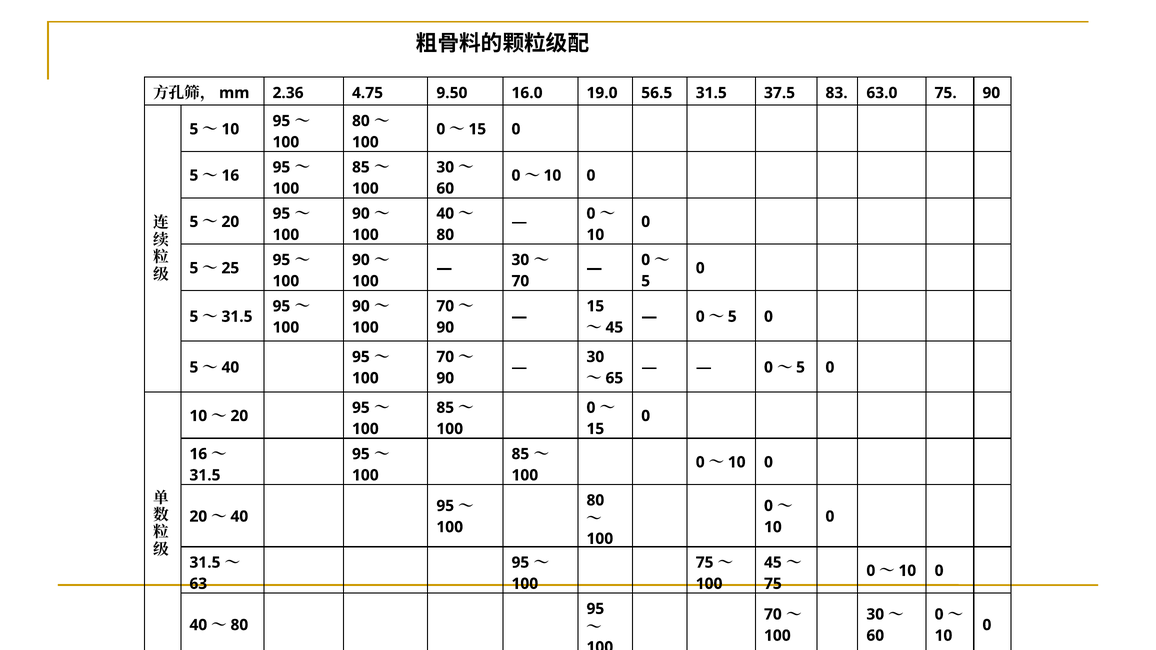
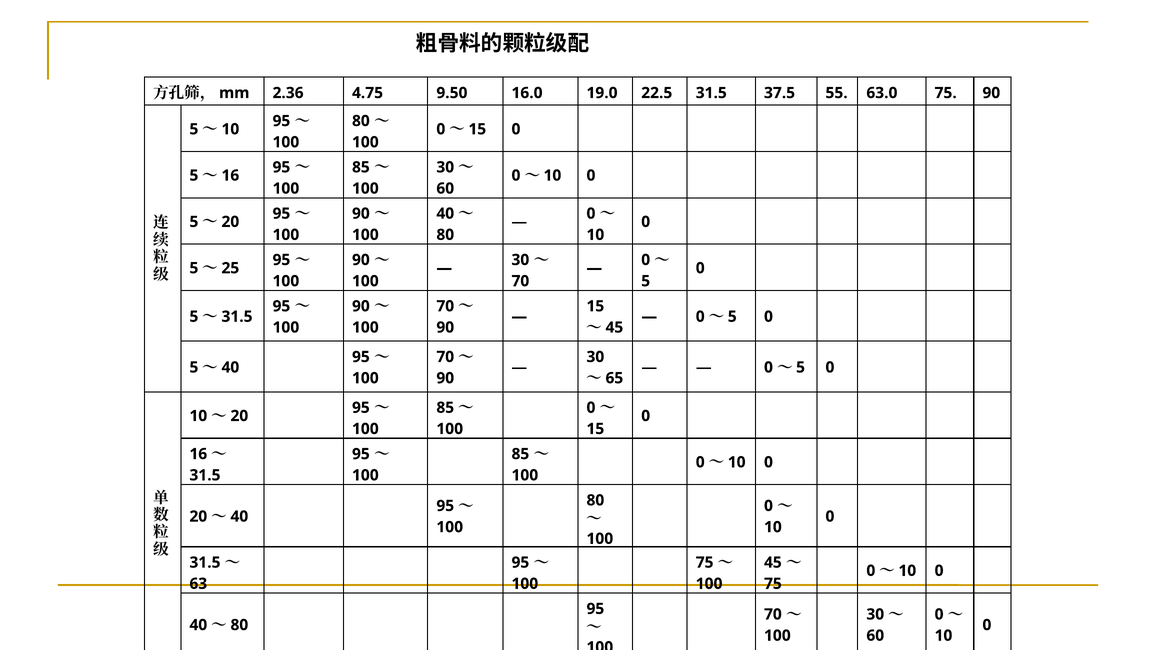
56.5: 56.5 -> 22.5
83: 83 -> 55
